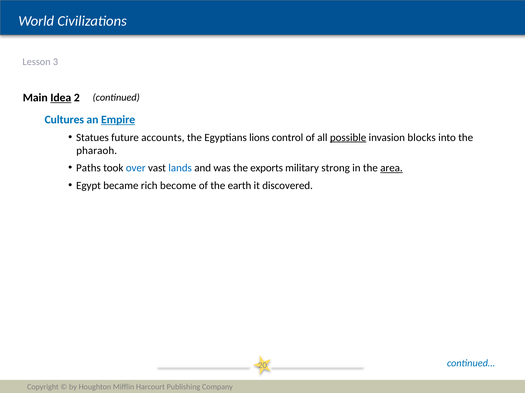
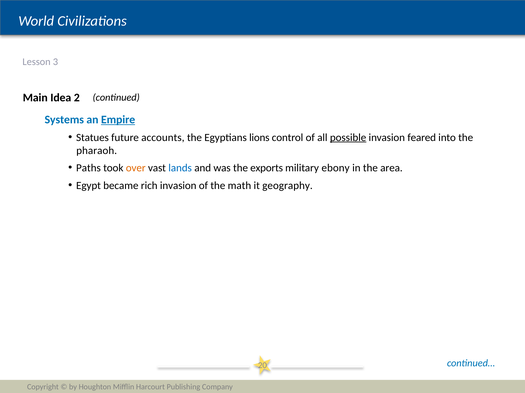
Idea underline: present -> none
Cultures: Cultures -> Systems
blocks: blocks -> feared
over colour: blue -> orange
strong: strong -> ebony
area underline: present -> none
rich become: become -> invasion
earth: earth -> math
discovered: discovered -> geography
